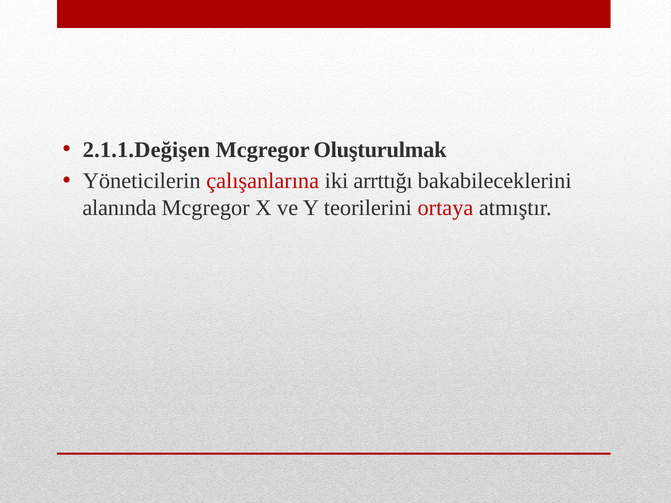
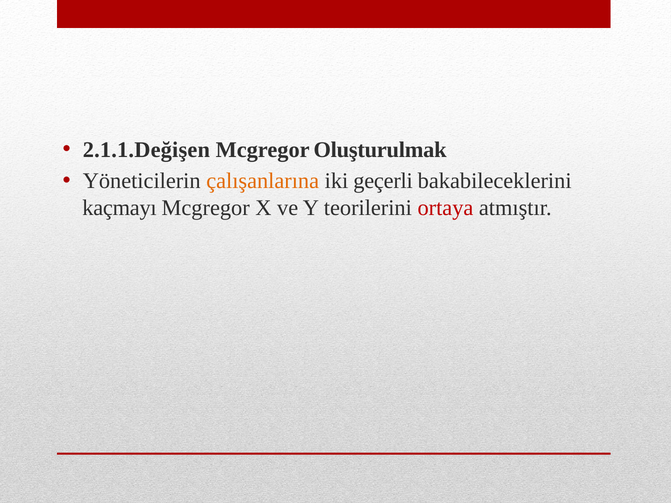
çalışanlarına colour: red -> orange
arrttığı: arrttığı -> geçerli
alanında: alanında -> kaçmayı
